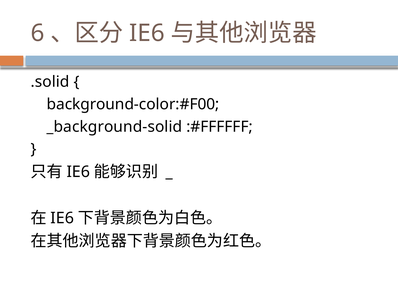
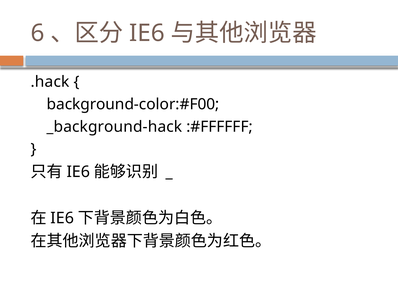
.solid: .solid -> .hack
_background-solid: _background-solid -> _background-hack
